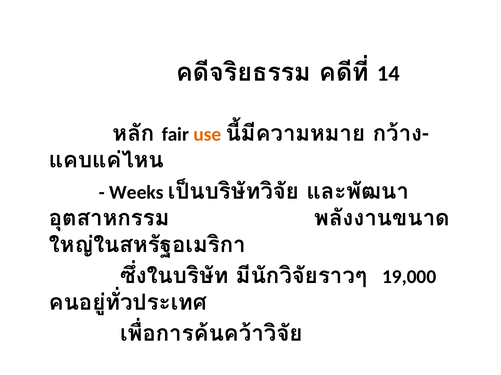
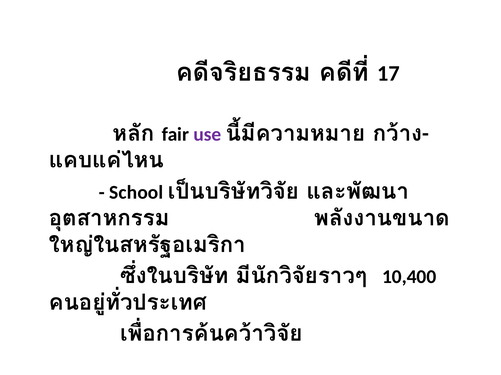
14: 14 -> 17
use colour: orange -> purple
Weeks: Weeks -> School
19,000: 19,000 -> 10,400
